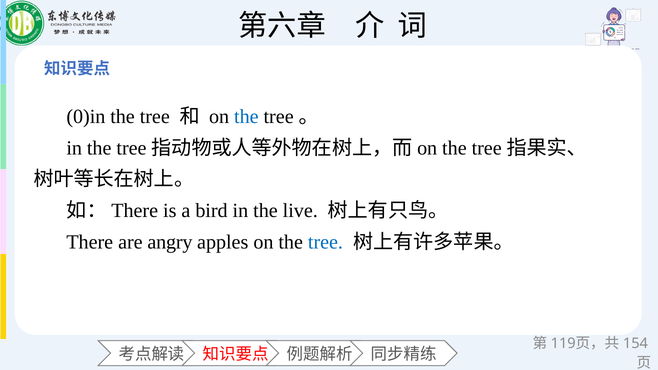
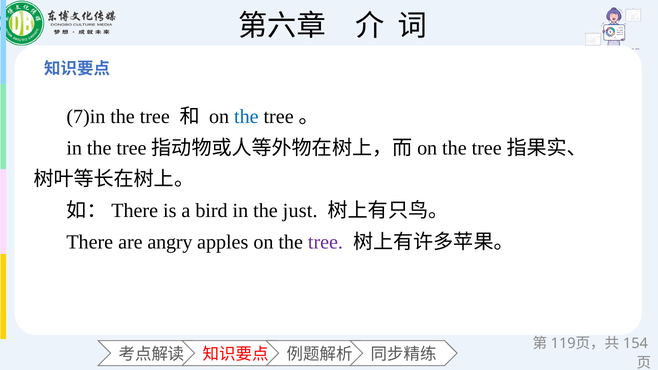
0)in: 0)in -> 7)in
live: live -> just
tree at (325, 242) colour: blue -> purple
